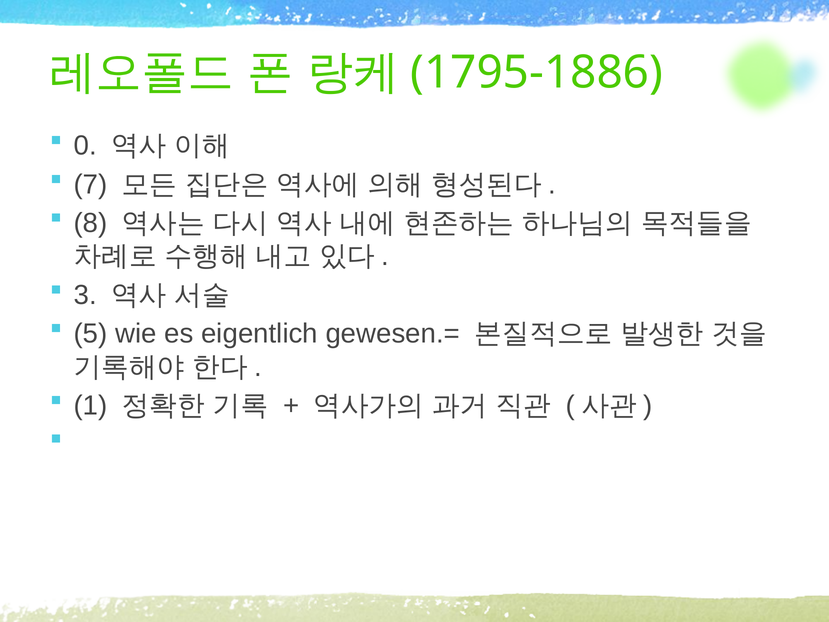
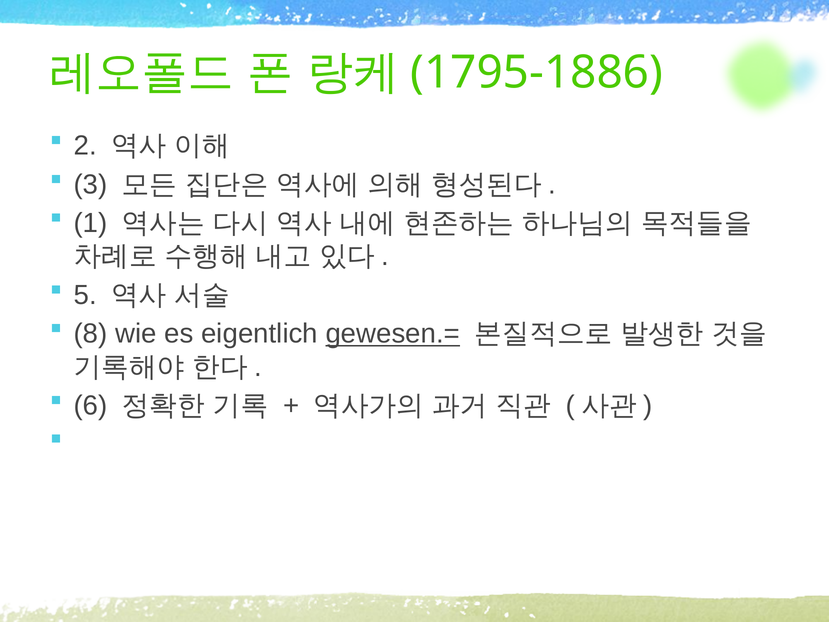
0: 0 -> 2
7: 7 -> 3
8: 8 -> 1
3: 3 -> 5
5: 5 -> 8
gewesen.= underline: none -> present
1: 1 -> 6
